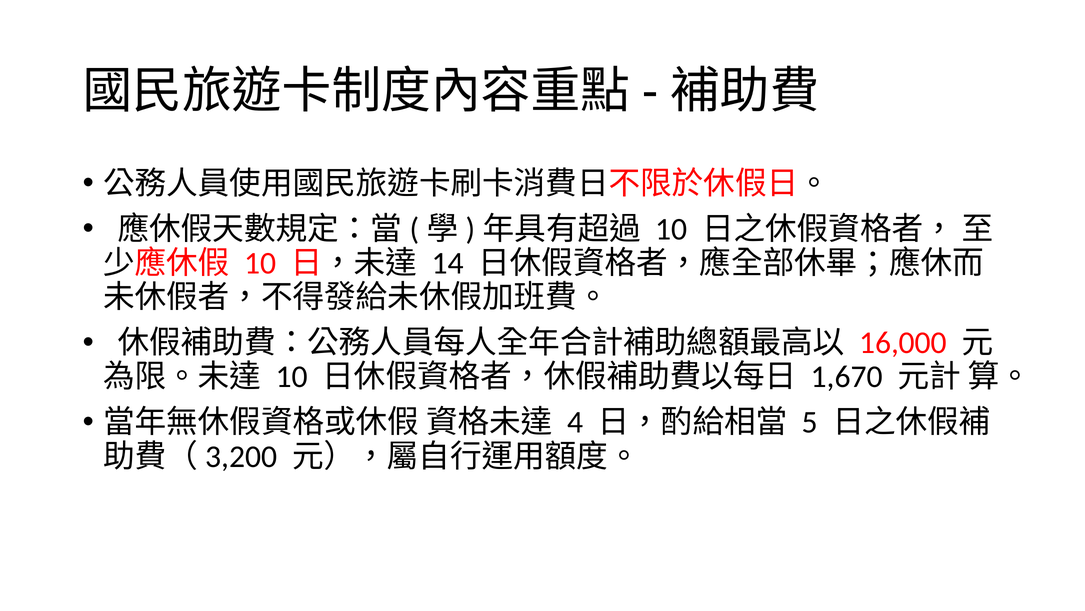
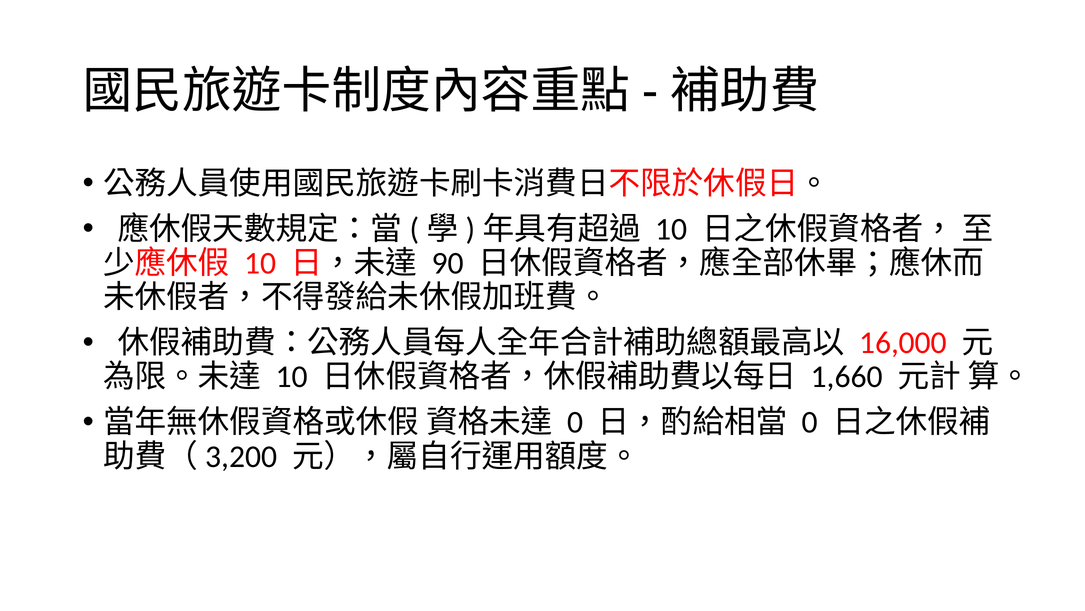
14: 14 -> 90
1,670: 1,670 -> 1,660
4 at (575, 422): 4 -> 0
5 at (810, 422): 5 -> 0
